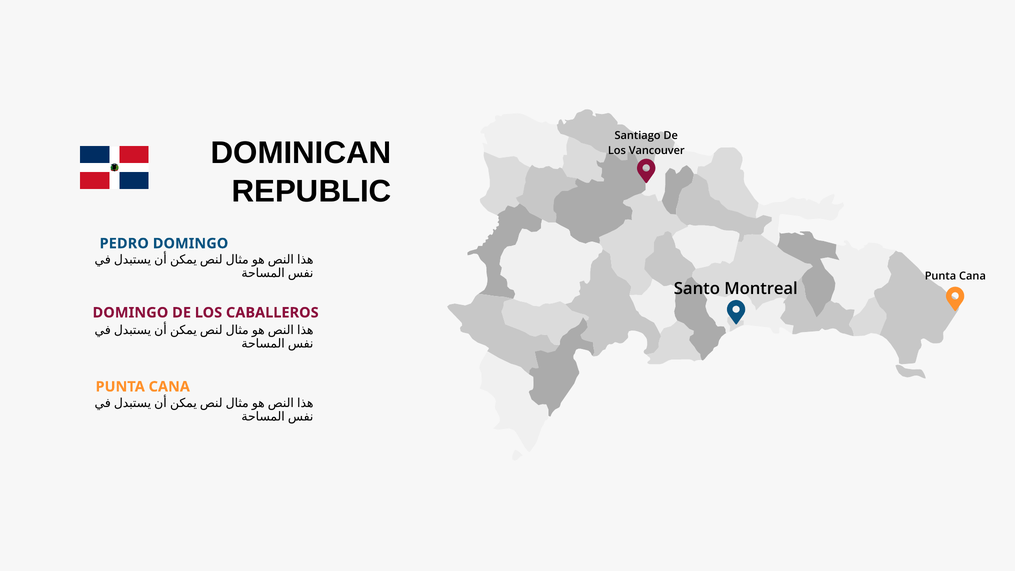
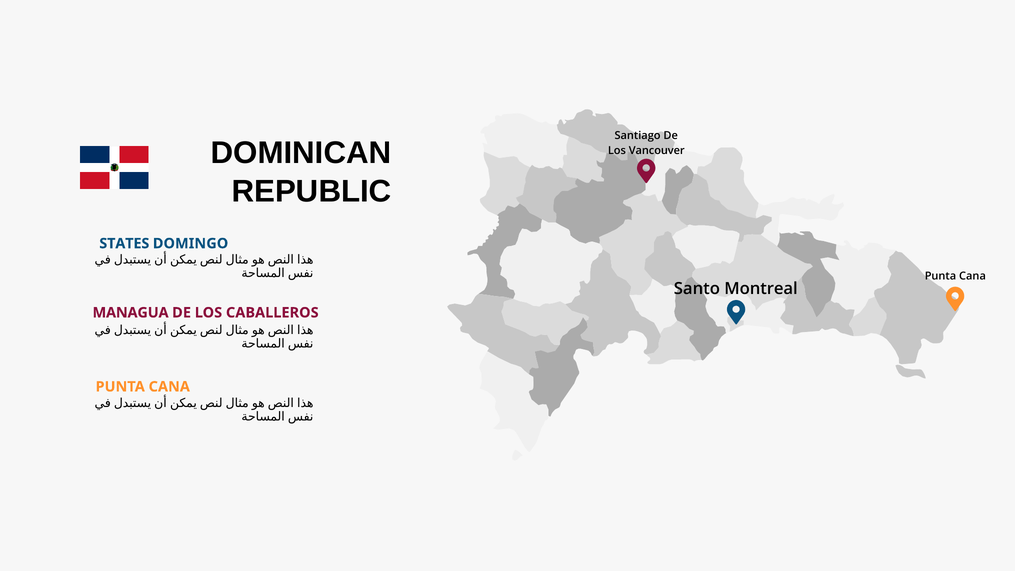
PEDRO: PEDRO -> STATES
DOMINGO at (130, 313): DOMINGO -> MANAGUA
